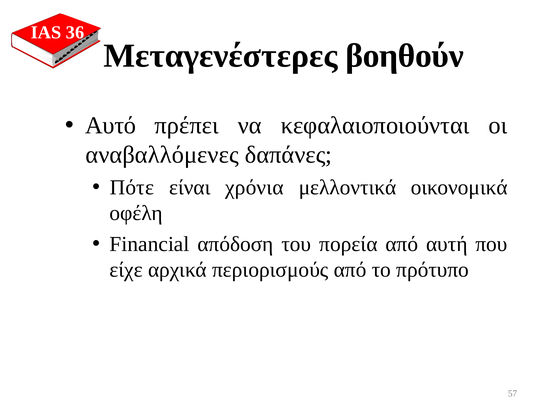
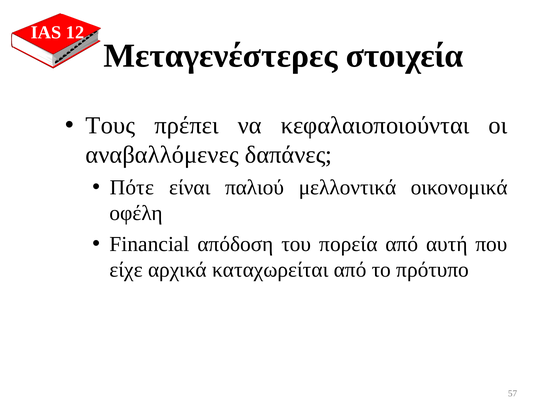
36: 36 -> 12
βοηθούν: βοηθούν -> στοιχεία
Αυτό: Αυτό -> Τους
χρόνια: χρόνια -> παλιού
περιορισμούς: περιορισμούς -> καταχωρείται
